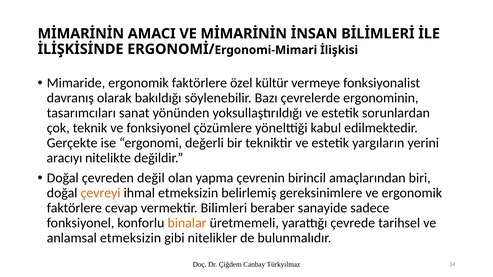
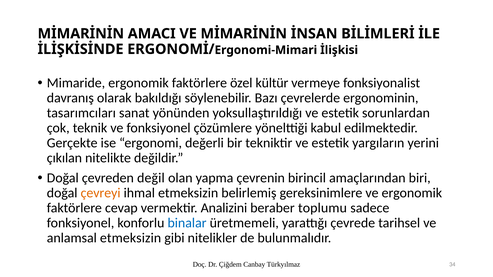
aracıyı: aracıyı -> çıkılan
Bilimleri: Bilimleri -> Analizini
sanayide: sanayide -> toplumu
binalar colour: orange -> blue
